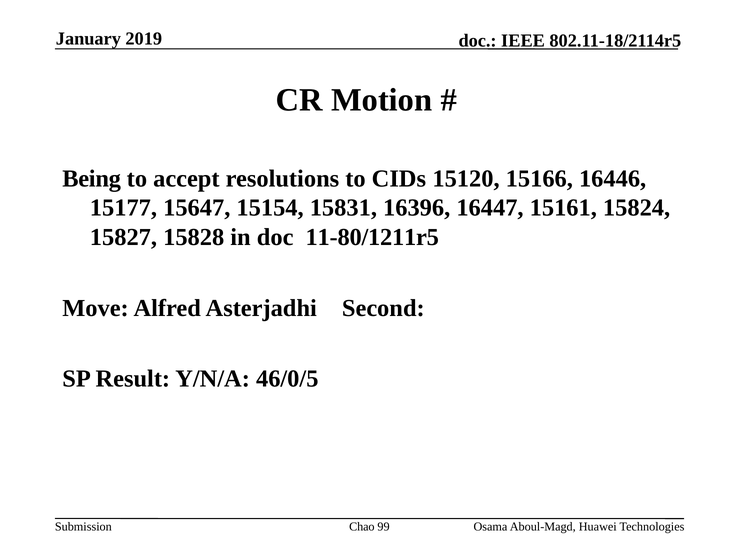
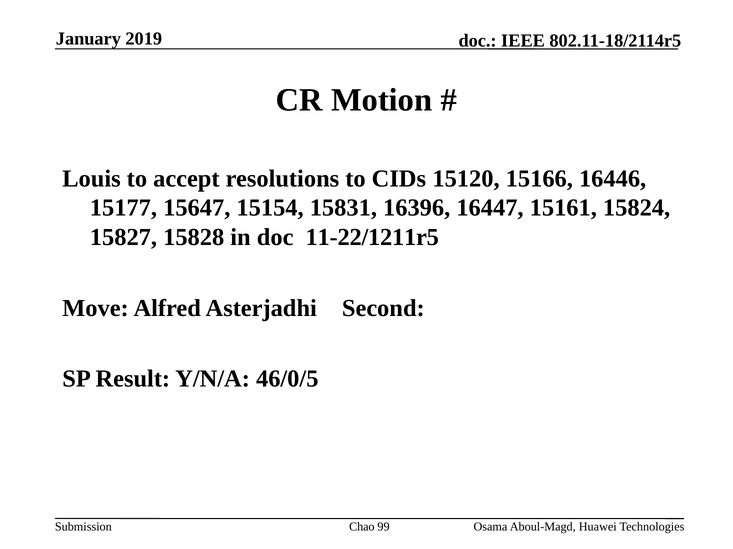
Being: Being -> Louis
11-80/1211r5: 11-80/1211r5 -> 11-22/1211r5
